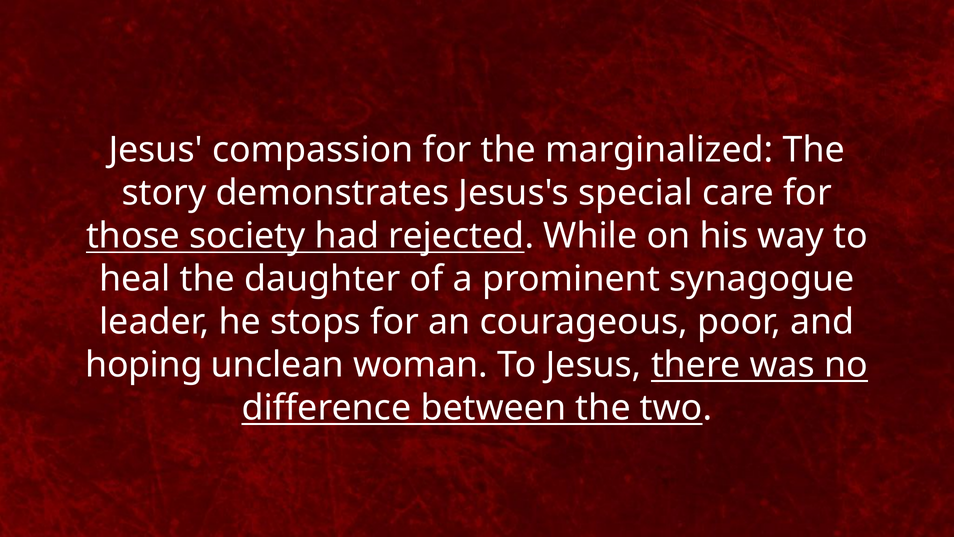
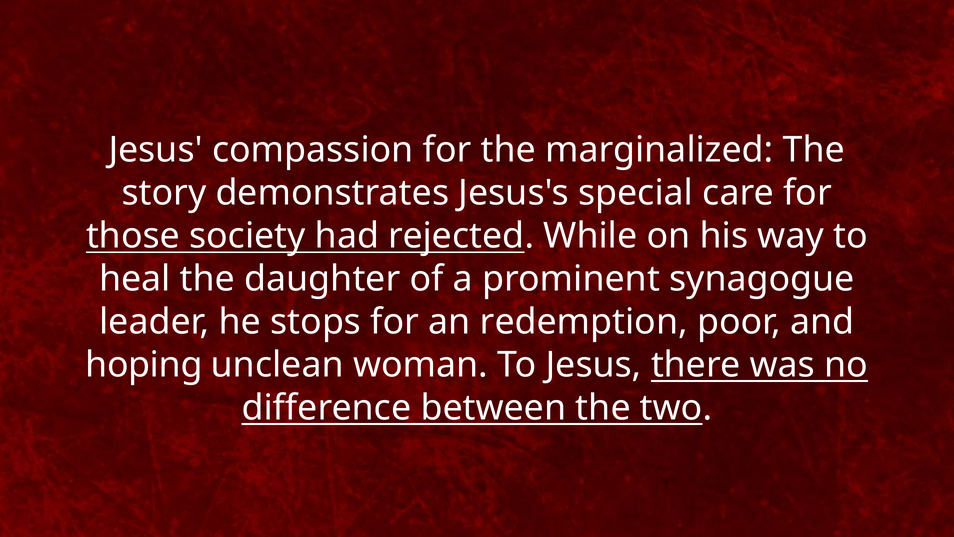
courageous: courageous -> redemption
